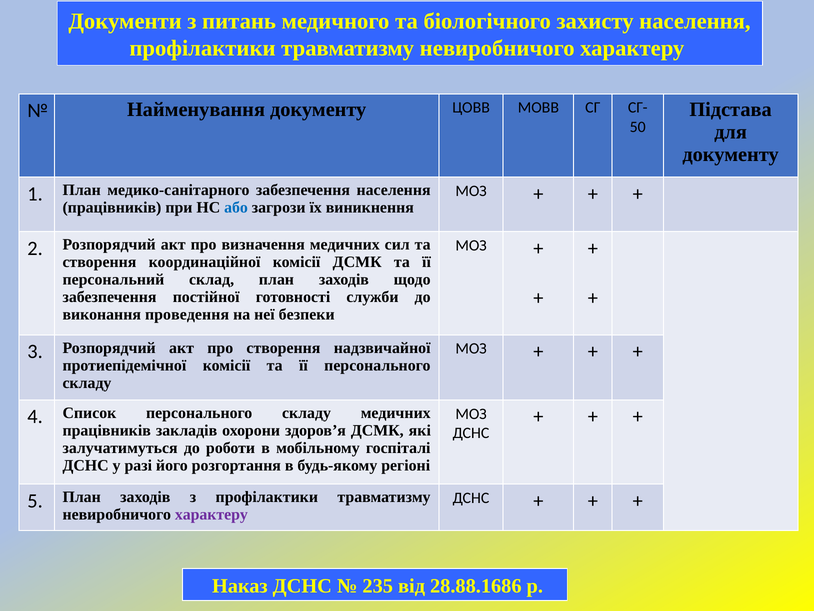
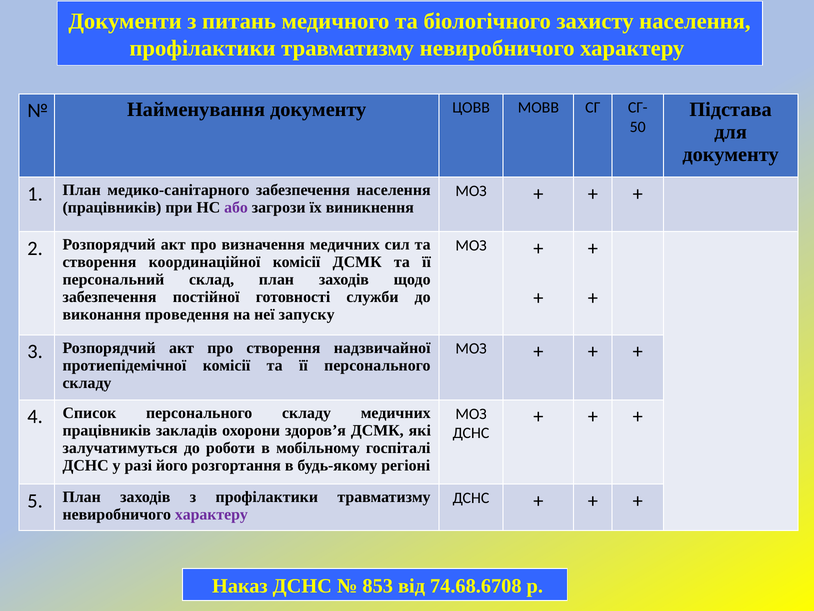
або colour: blue -> purple
безпеки: безпеки -> запуску
235: 235 -> 853
28.88.1686: 28.88.1686 -> 74.68.6708
